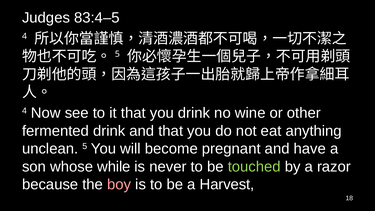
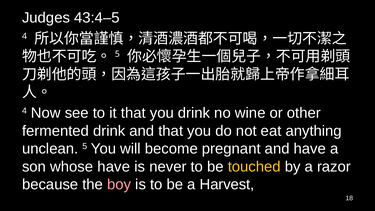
83:4–5: 83:4–5 -> 43:4–5
whose while: while -> have
touched colour: light green -> yellow
